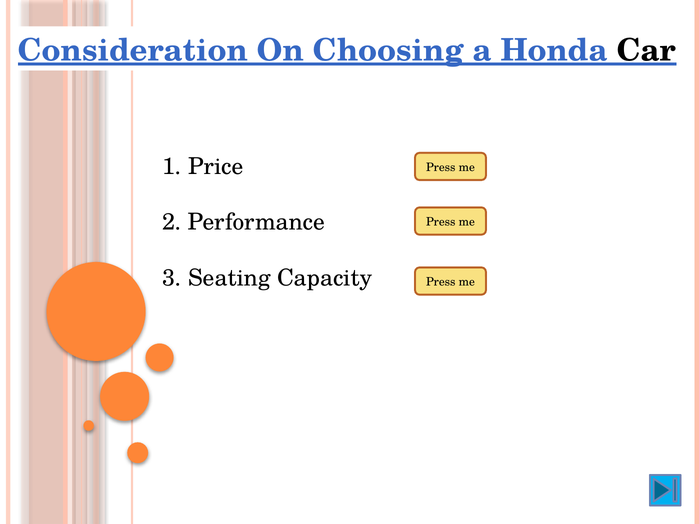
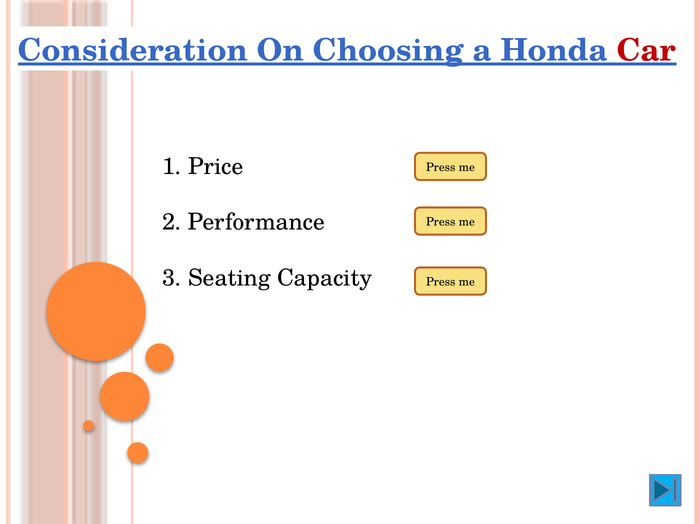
Car colour: black -> red
